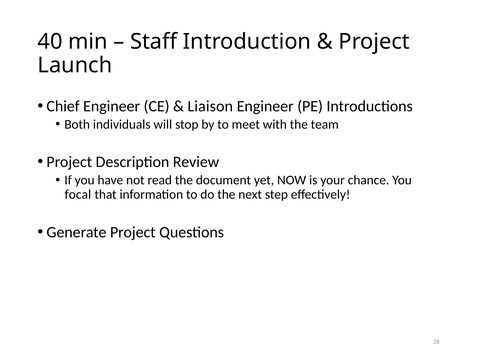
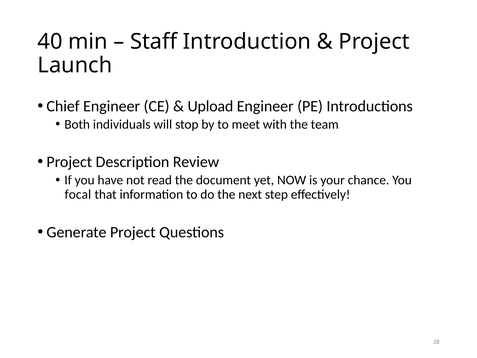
Liaison: Liaison -> Upload
